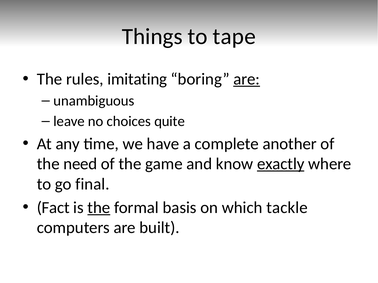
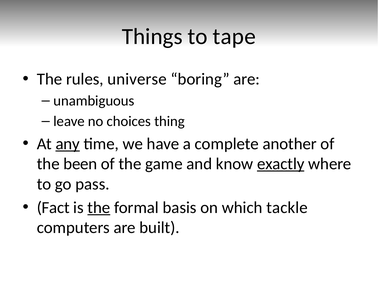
imitating: imitating -> universe
are at (247, 79) underline: present -> none
quite: quite -> thing
any underline: none -> present
need: need -> been
final: final -> pass
